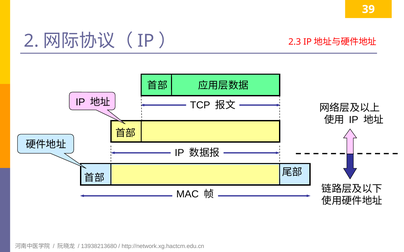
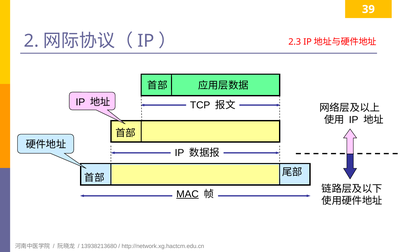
MAC underline: none -> present
